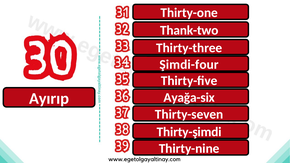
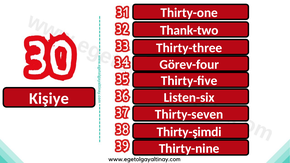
Şimdi-four: Şimdi-four -> Görev-four
Ayırıp: Ayırıp -> Kişiye
Ayağa-six: Ayağa-six -> Listen-six
